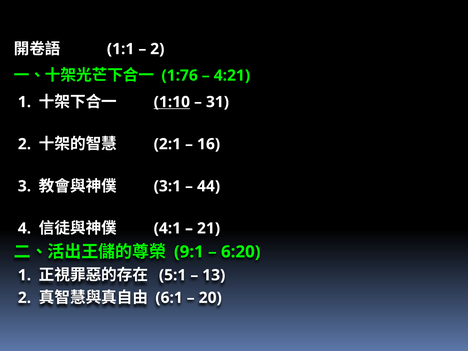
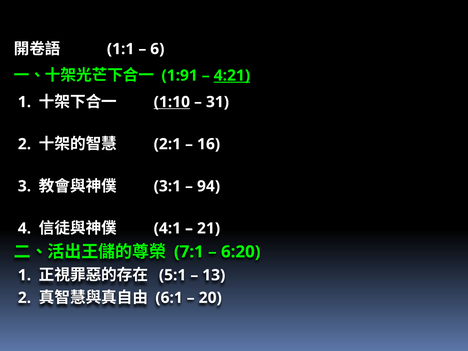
2 at (157, 49): 2 -> 6
1:76: 1:76 -> 1:91
4:21 underline: none -> present
44: 44 -> 94
9:1: 9:1 -> 7:1
